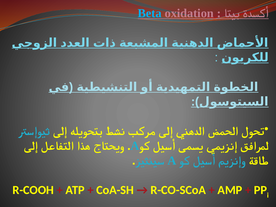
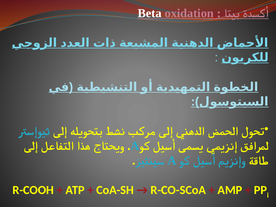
Beta colour: light blue -> white
